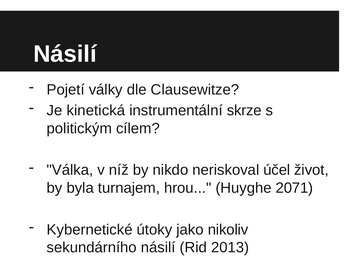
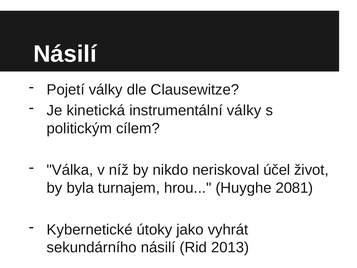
instrumentální skrze: skrze -> války
2071: 2071 -> 2081
nikoliv: nikoliv -> vyhrát
